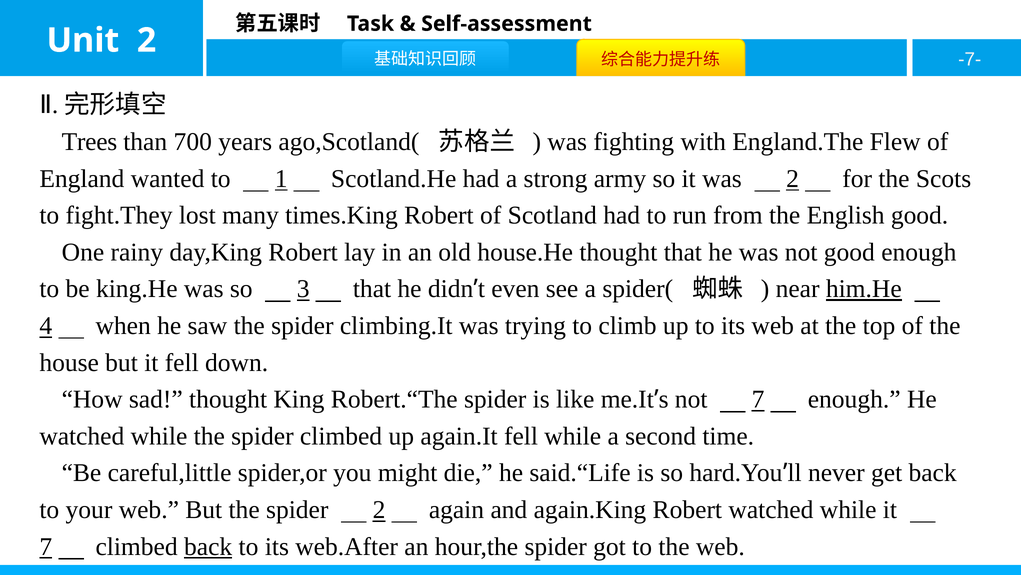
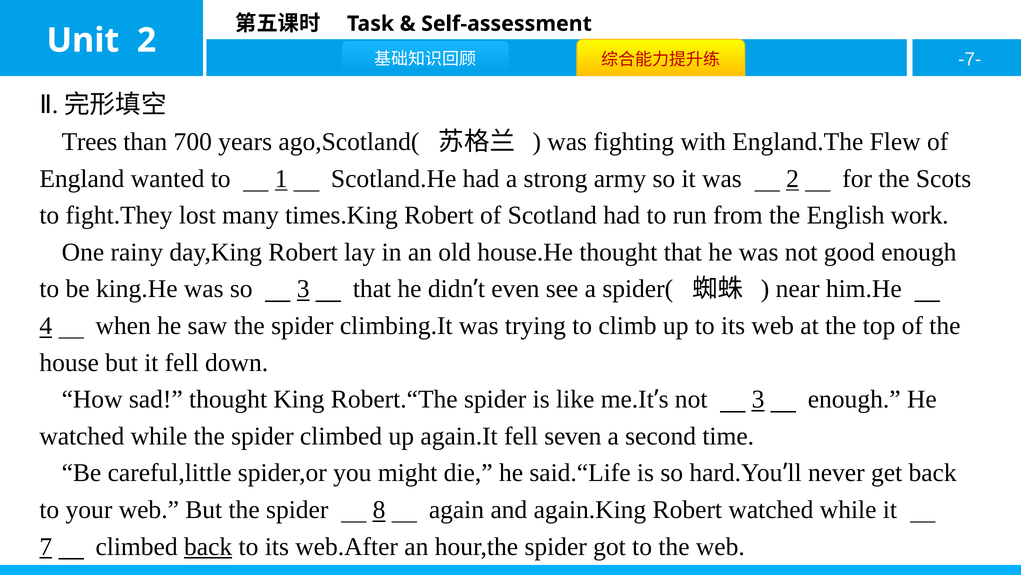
English good: good -> work
him.He underline: present -> none
not 7: 7 -> 3
fell while: while -> seven
spider 2: 2 -> 8
